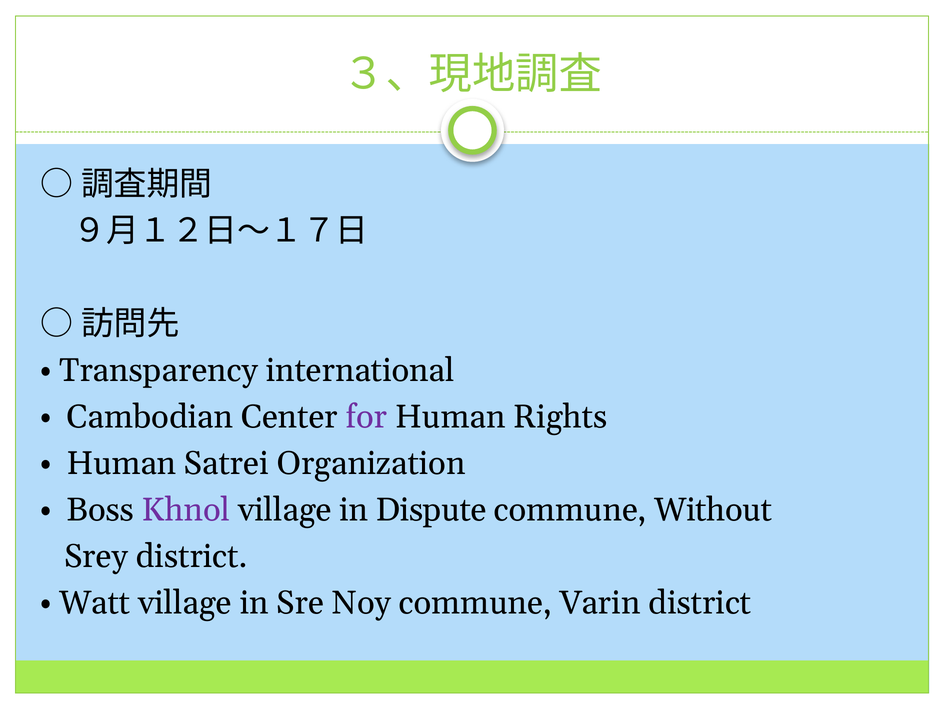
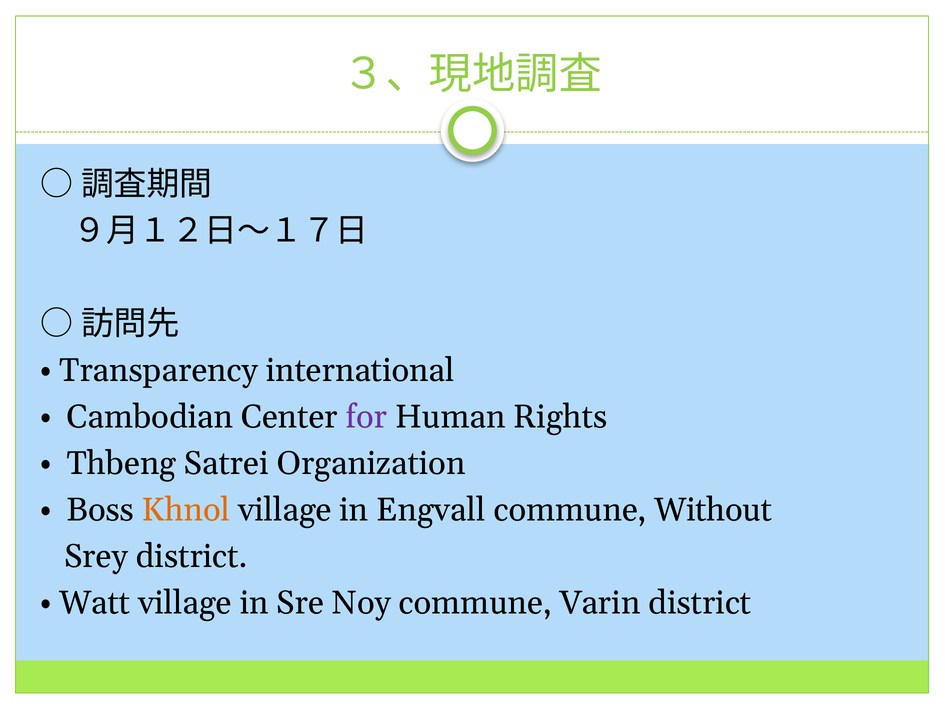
Human at (121, 463): Human -> Thbeng
Khnol colour: purple -> orange
Dispute: Dispute -> Engvall
